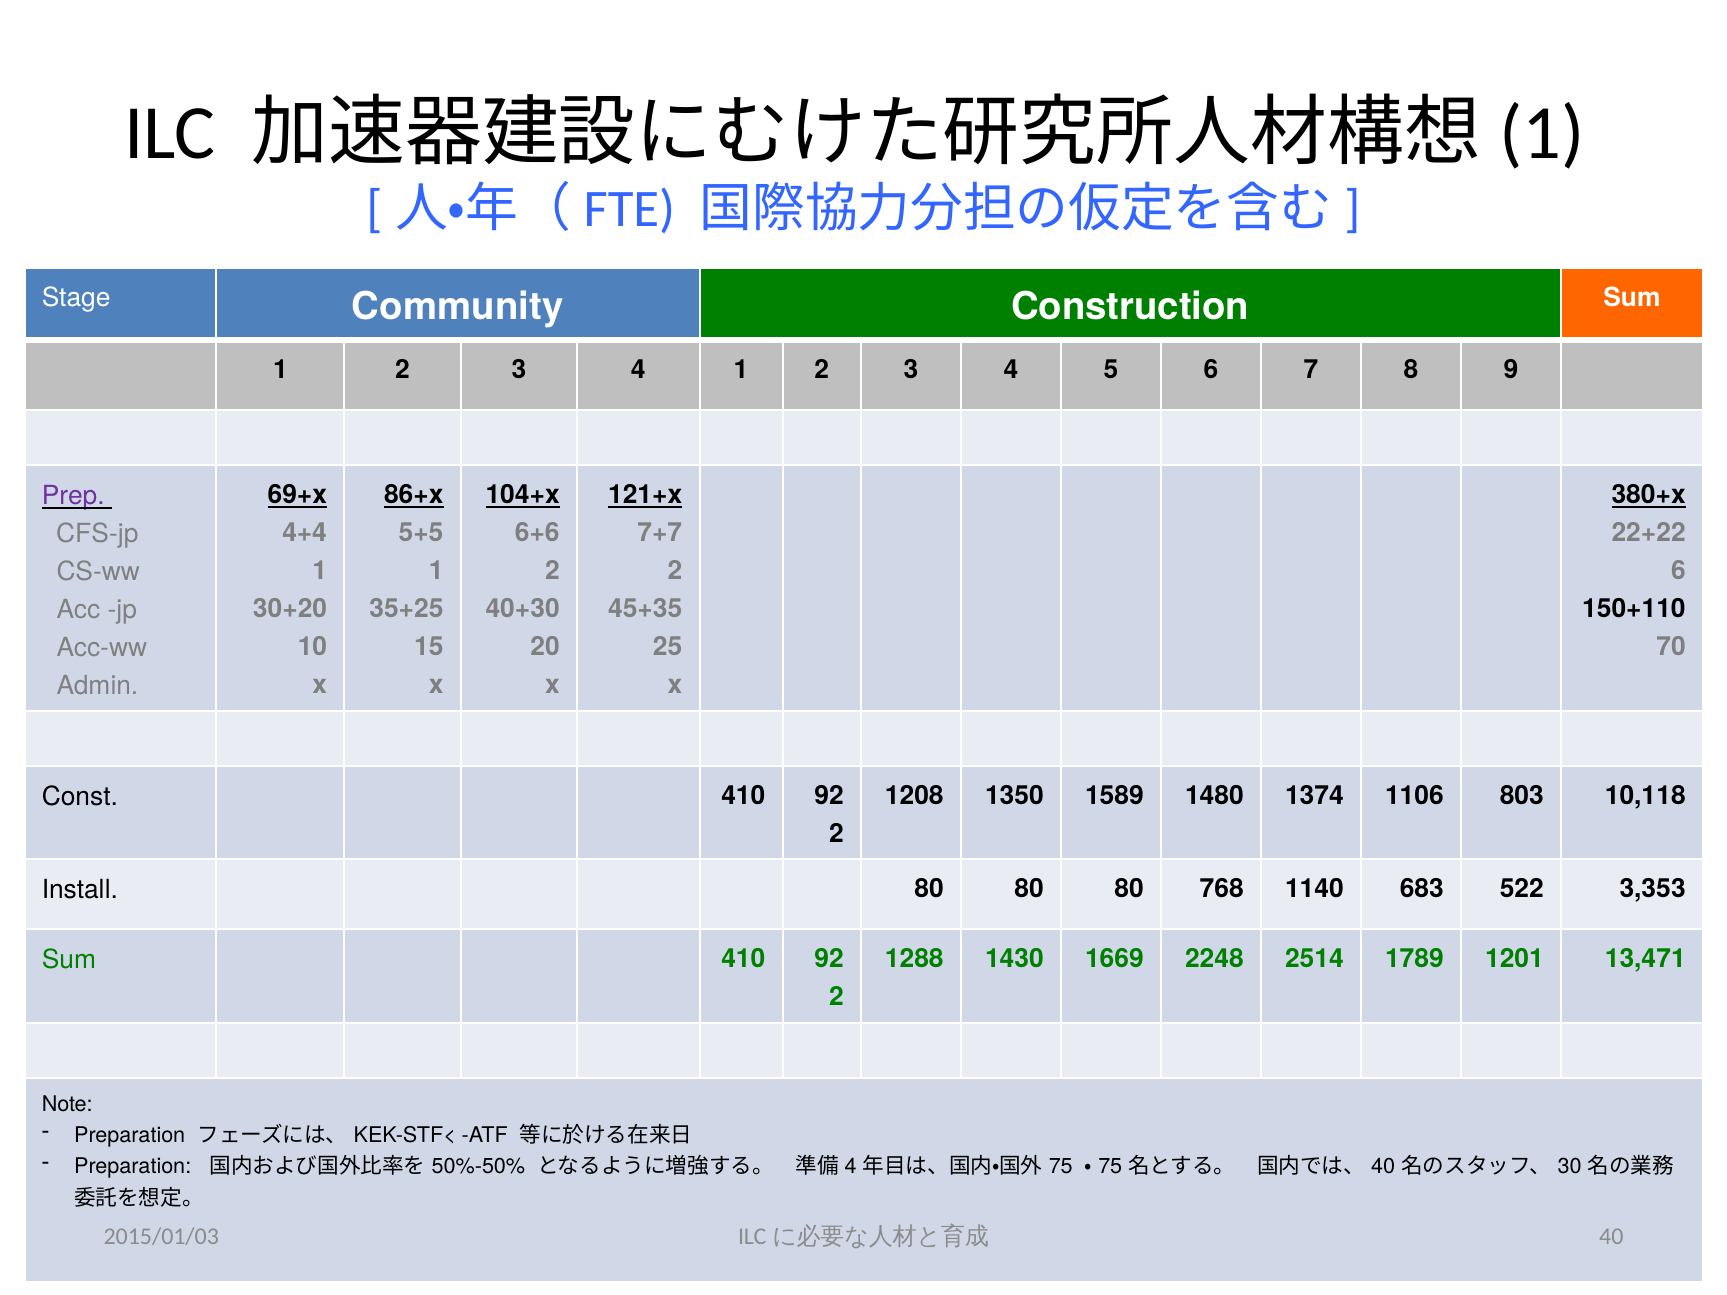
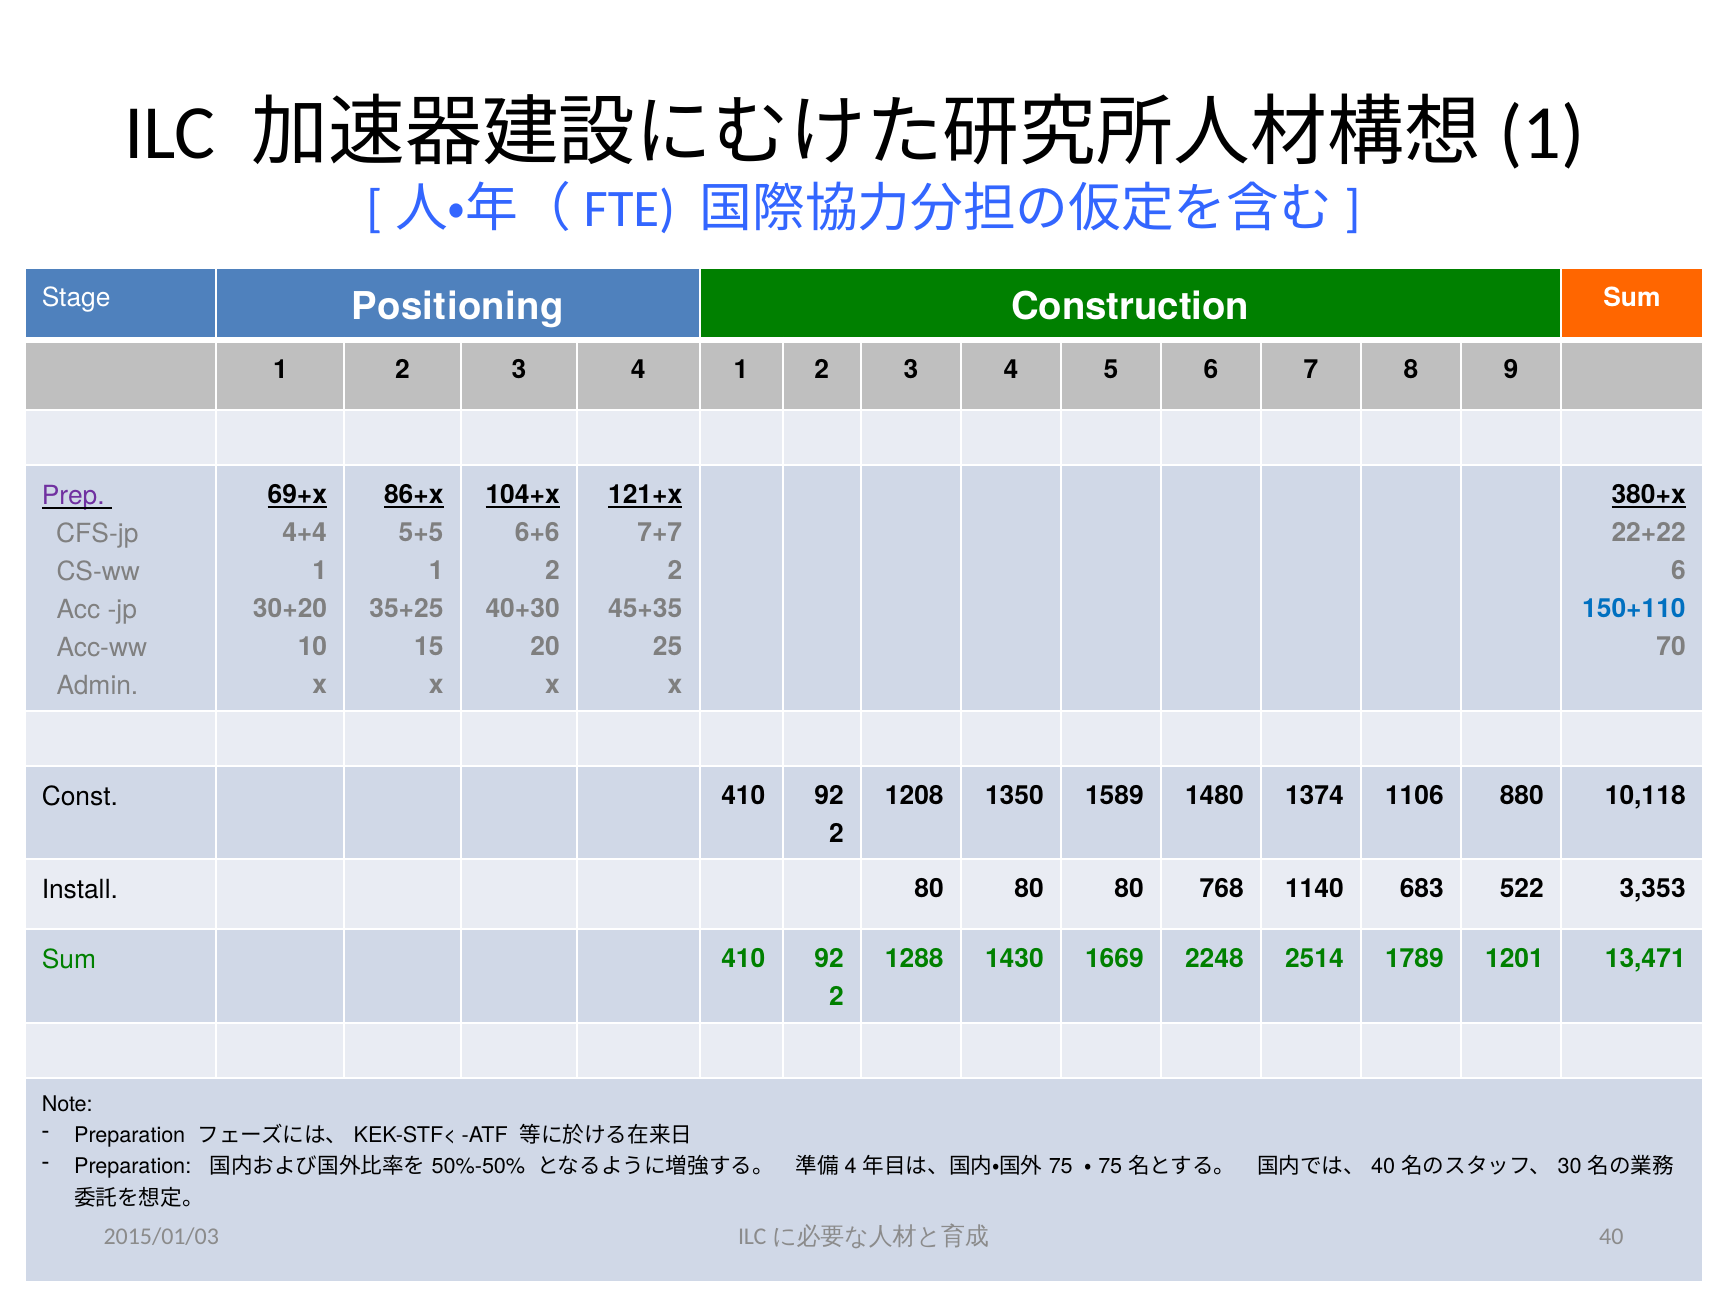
Community: Community -> Positioning
150+110 colour: black -> blue
803: 803 -> 880
